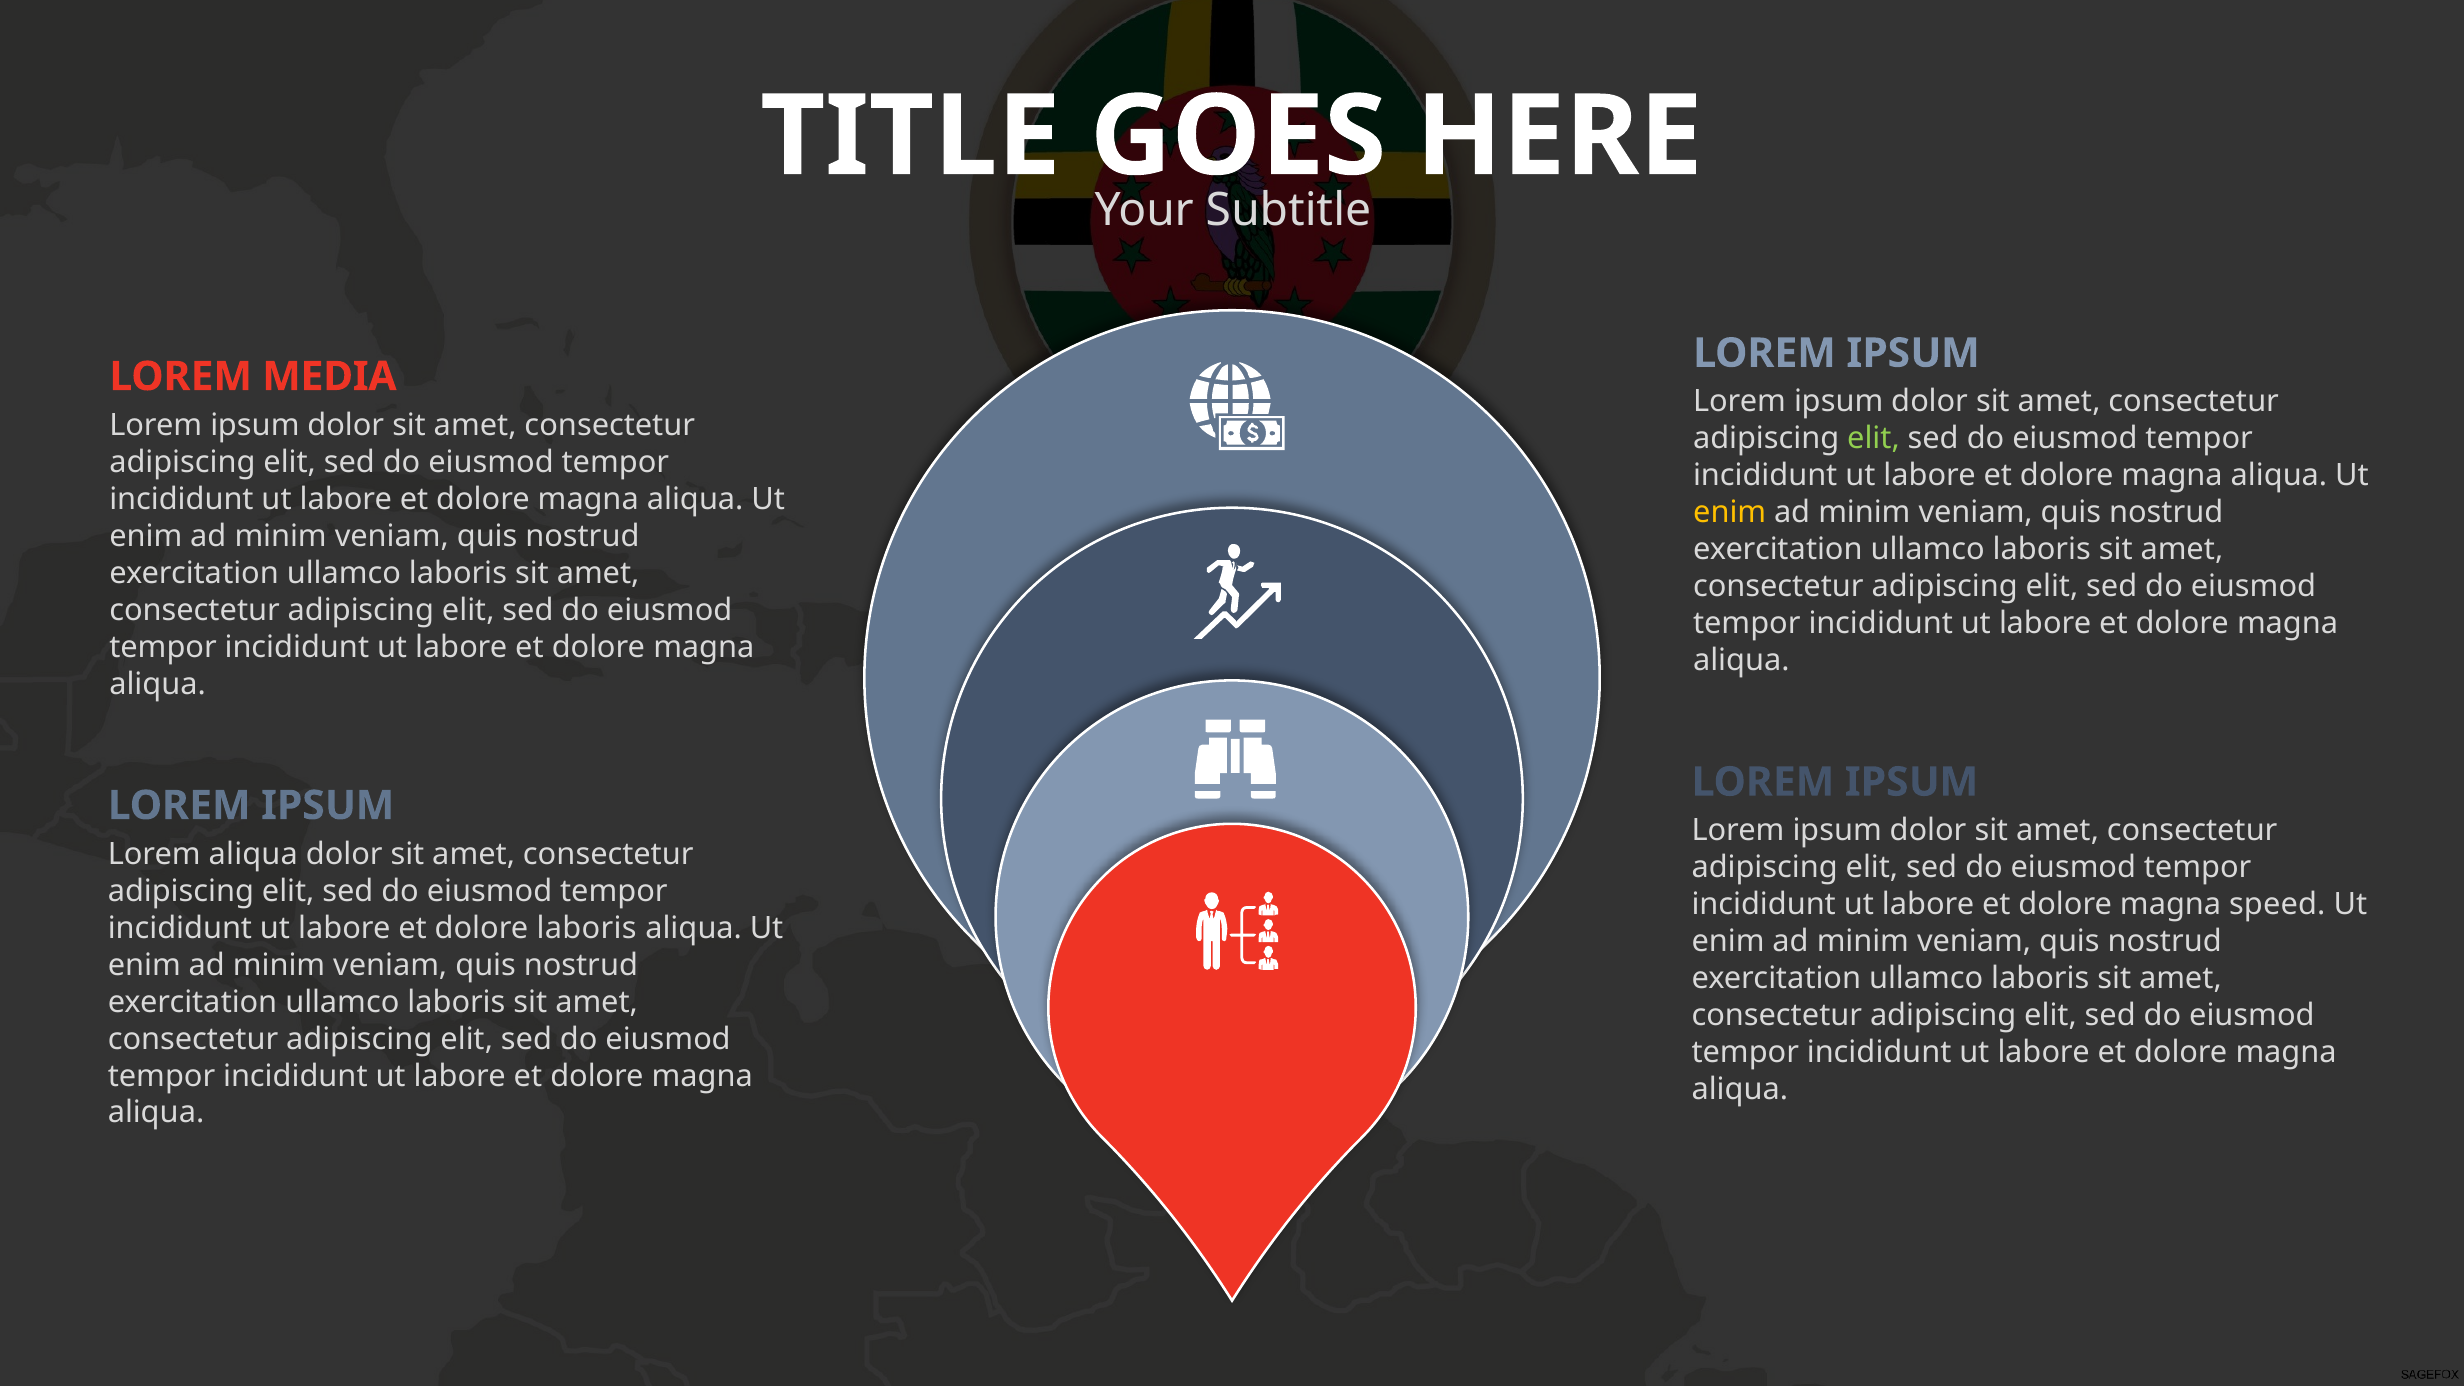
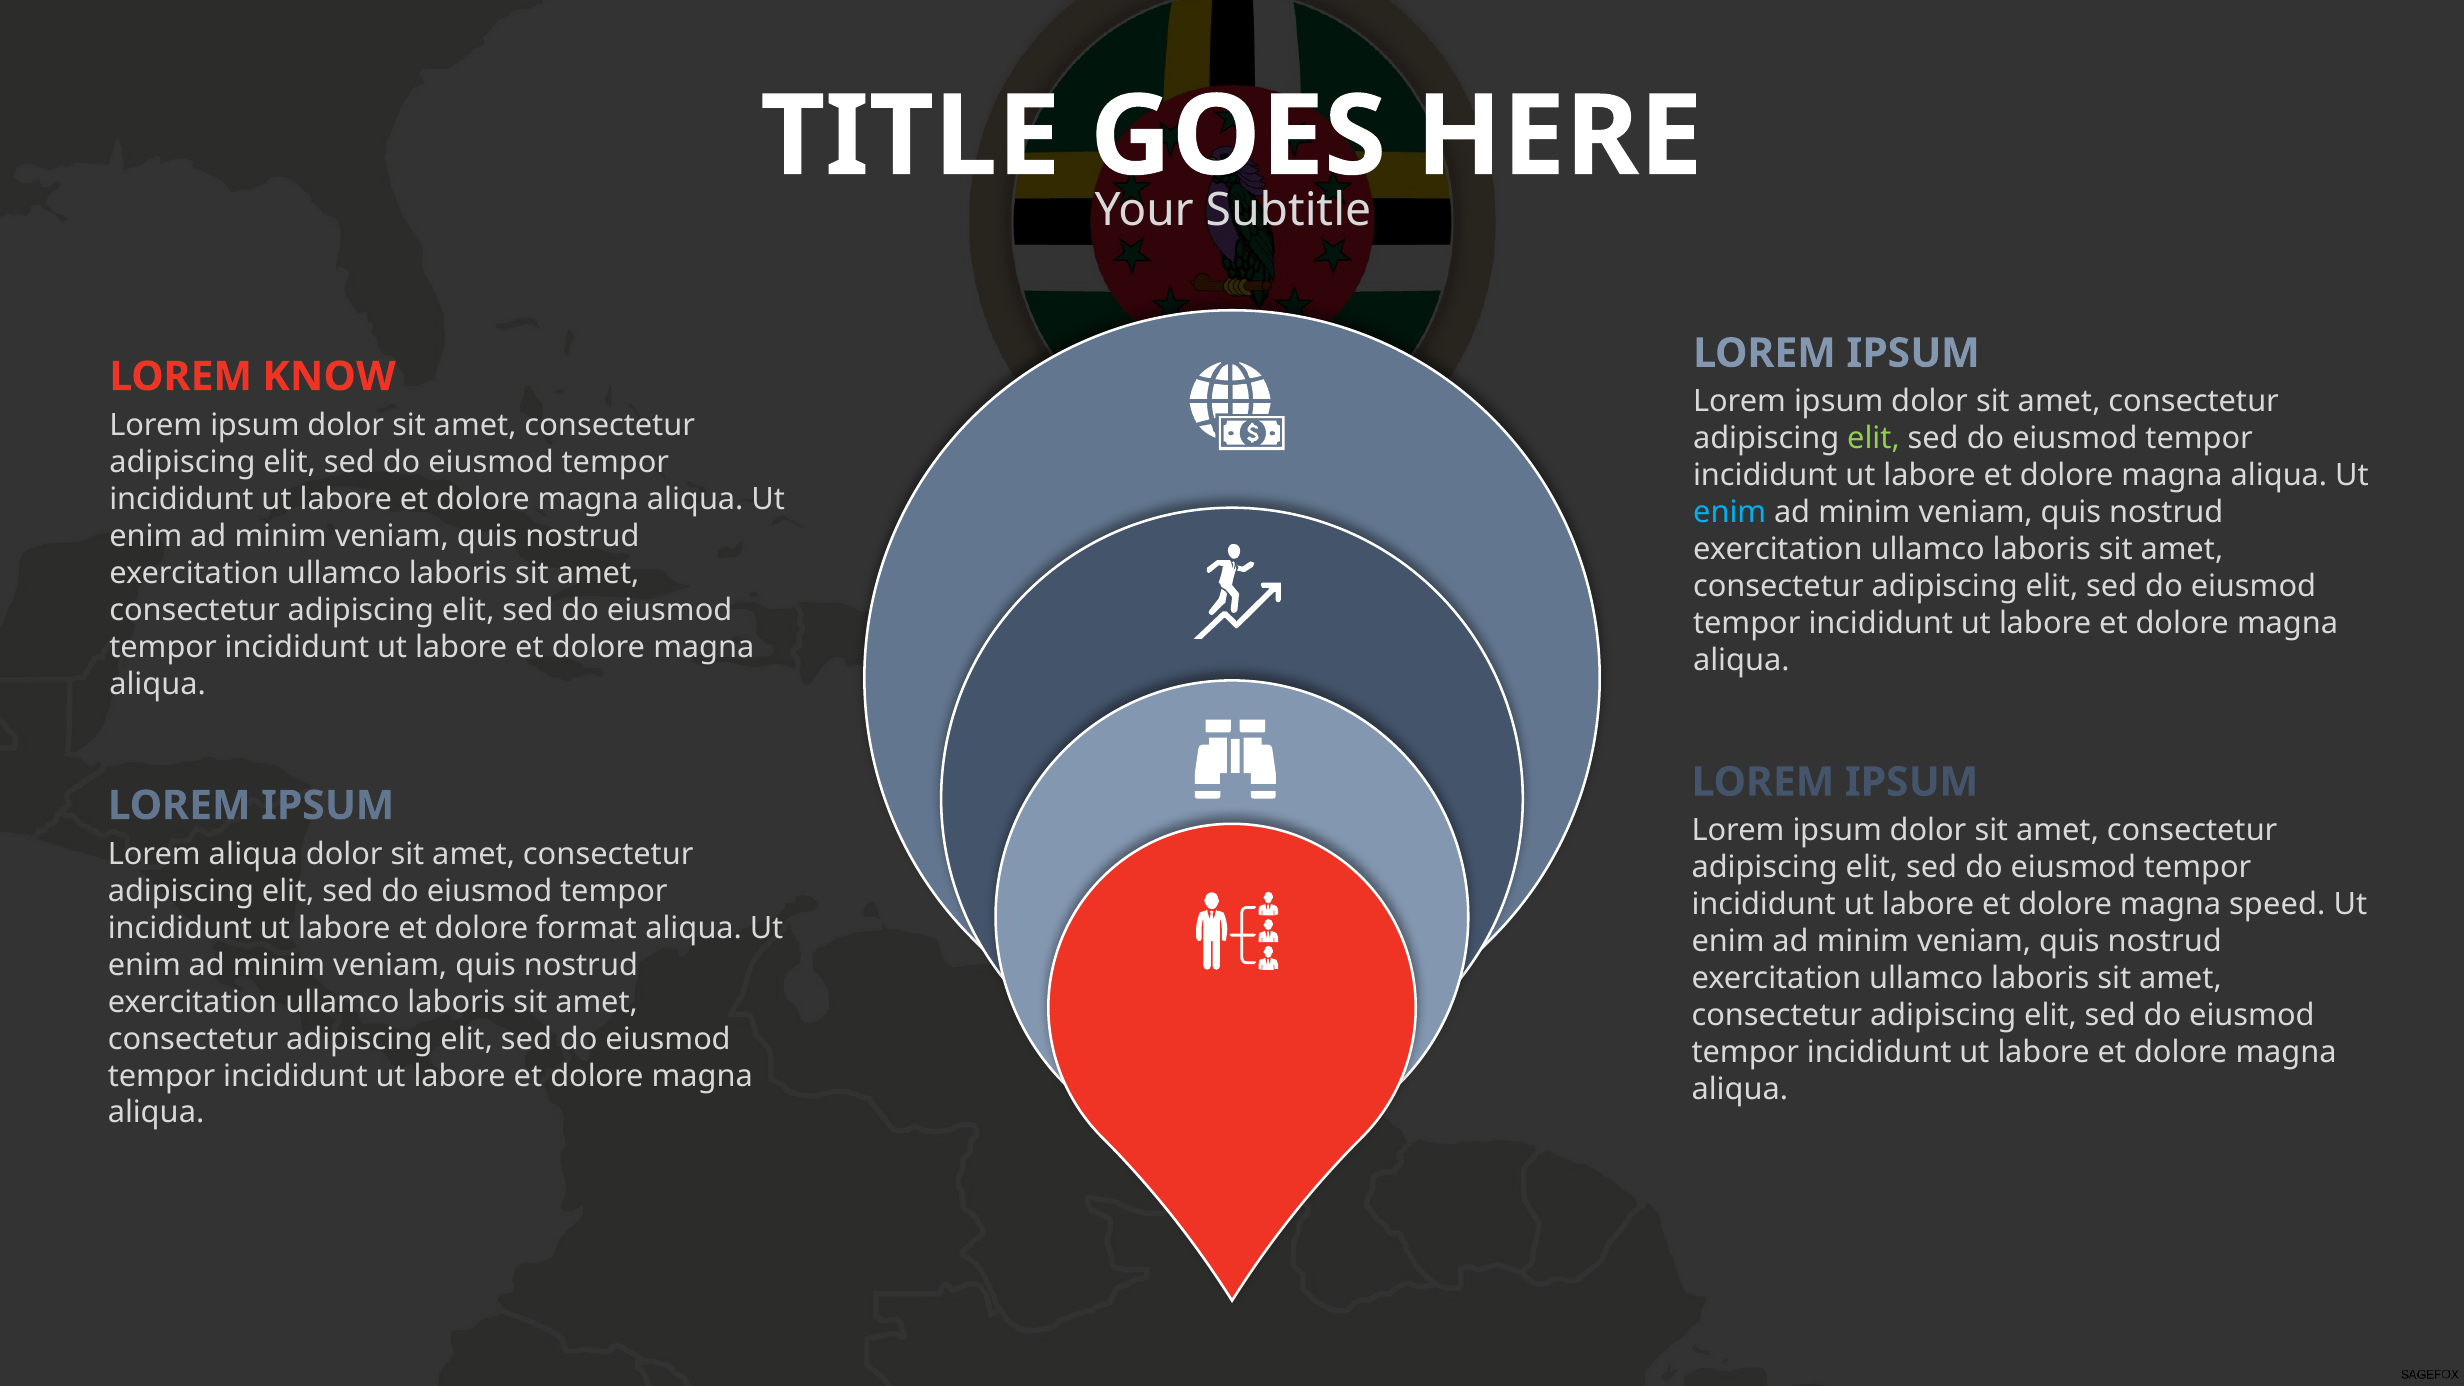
MEDIA: MEDIA -> KNOW
enim at (1730, 513) colour: yellow -> light blue
dolore laboris: laboris -> format
